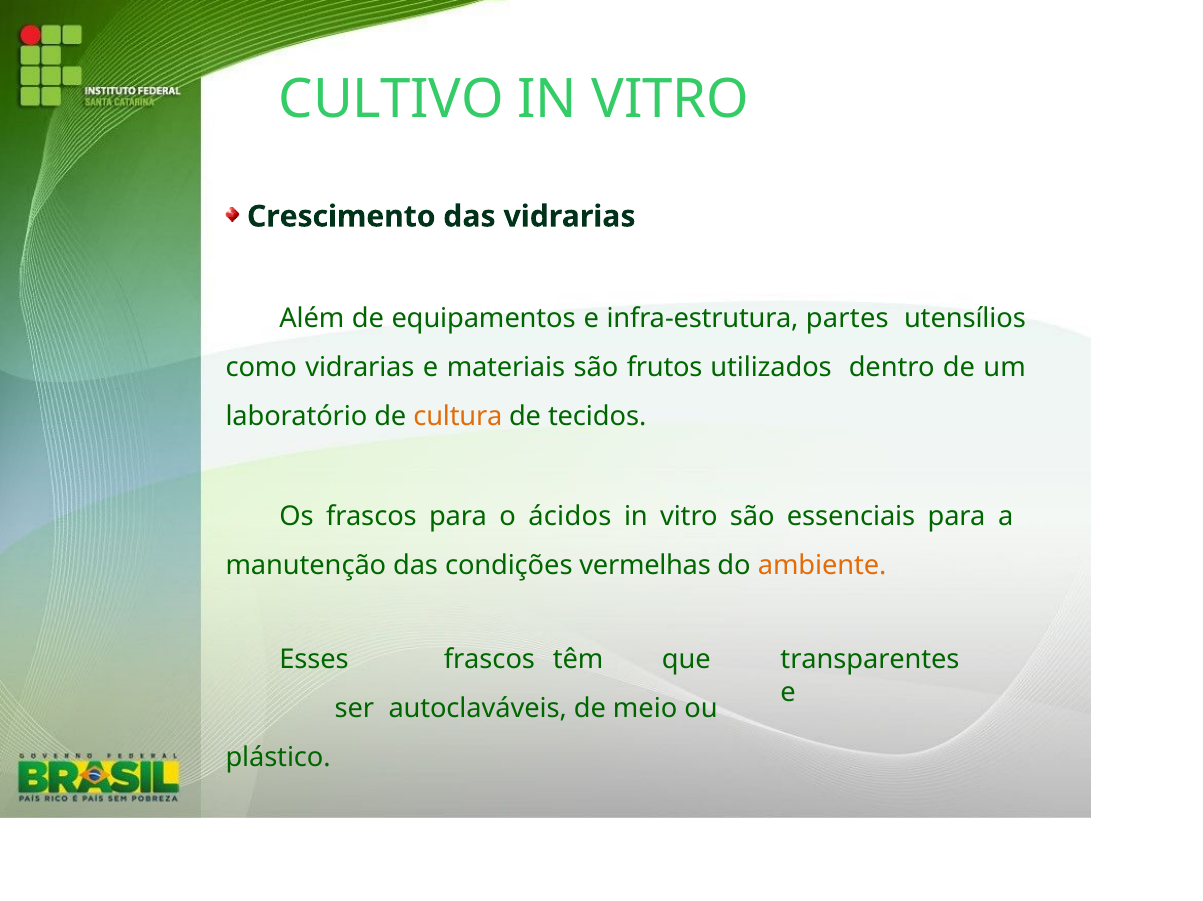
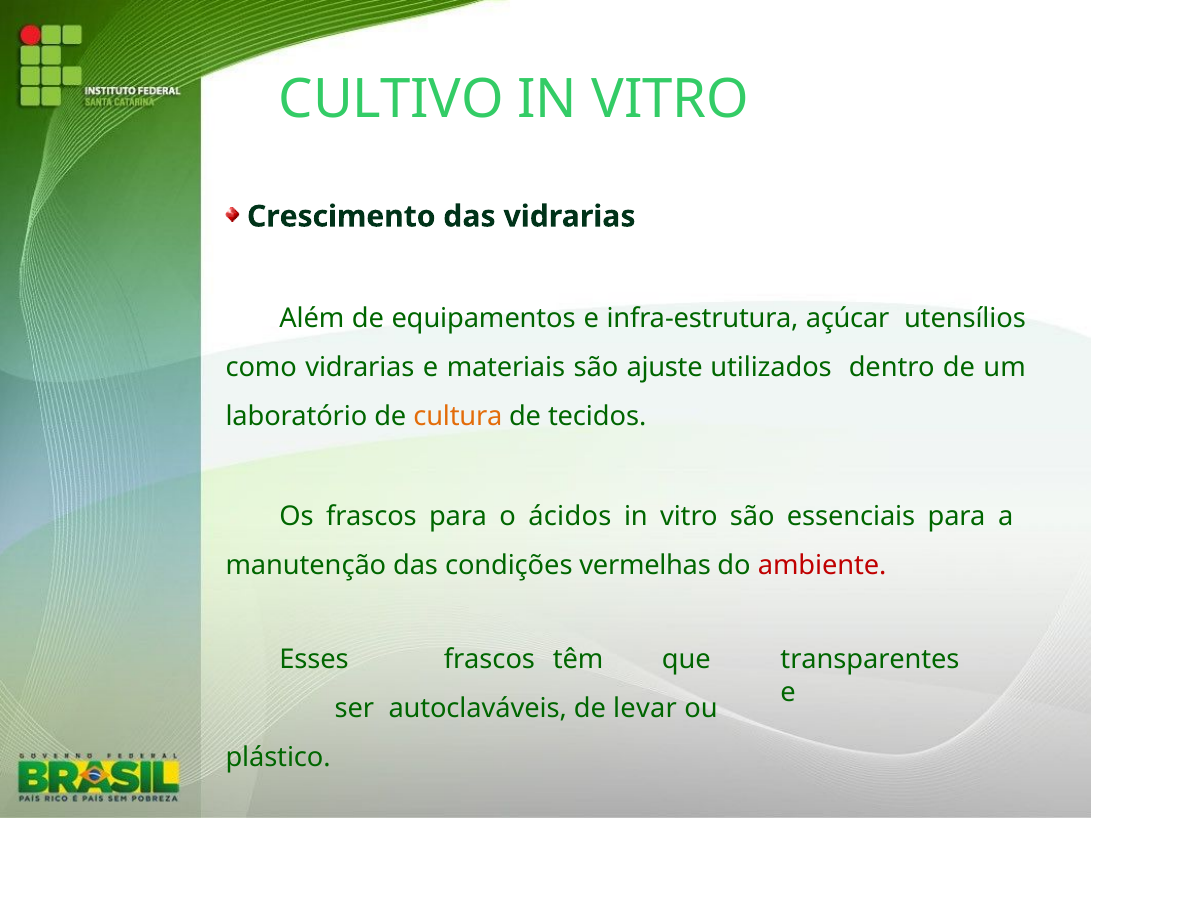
partes: partes -> açúcar
frutos: frutos -> ajuste
ambiente colour: orange -> red
meio: meio -> levar
